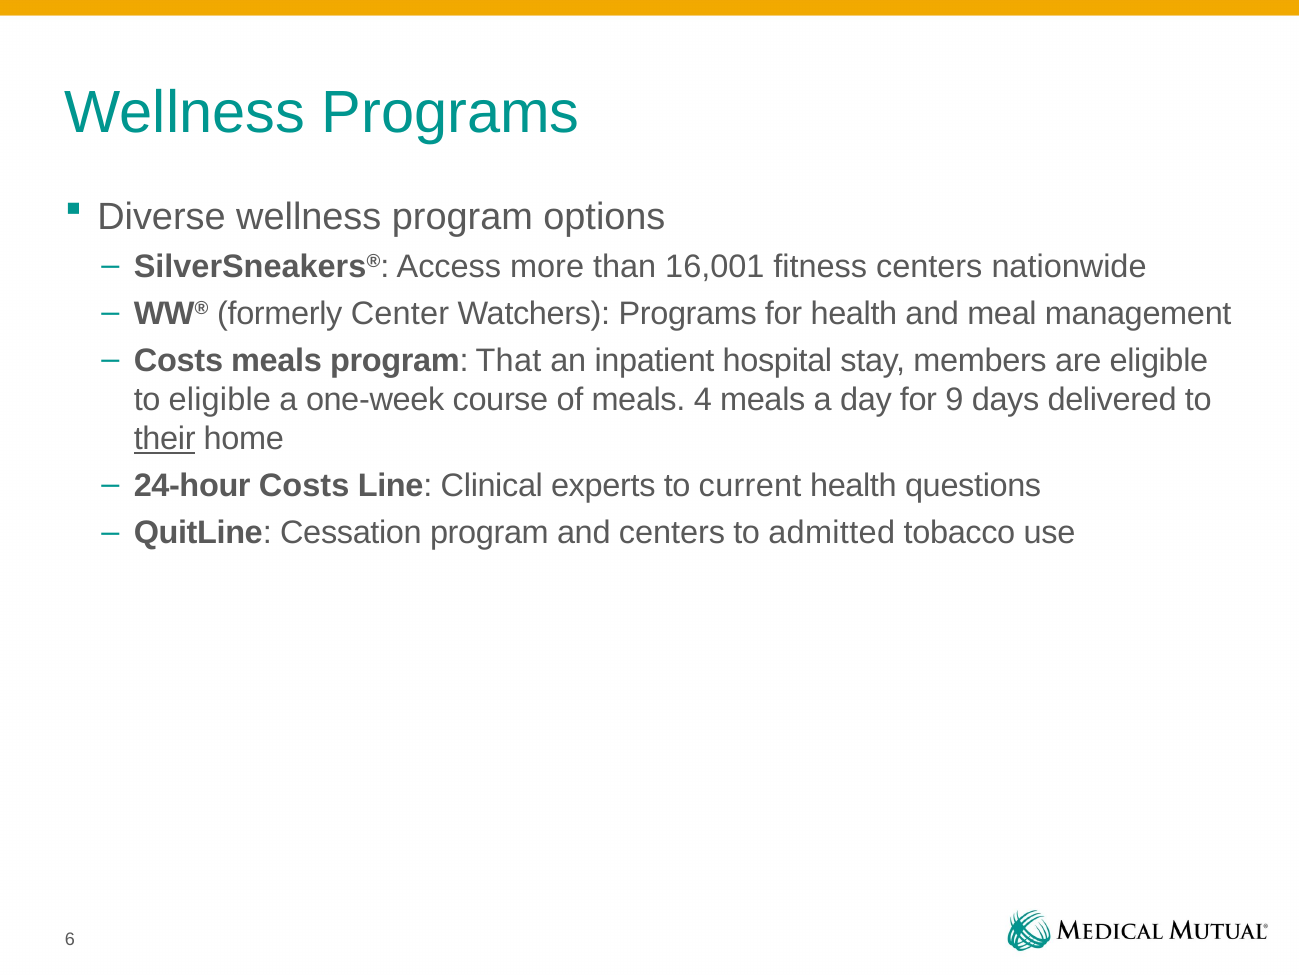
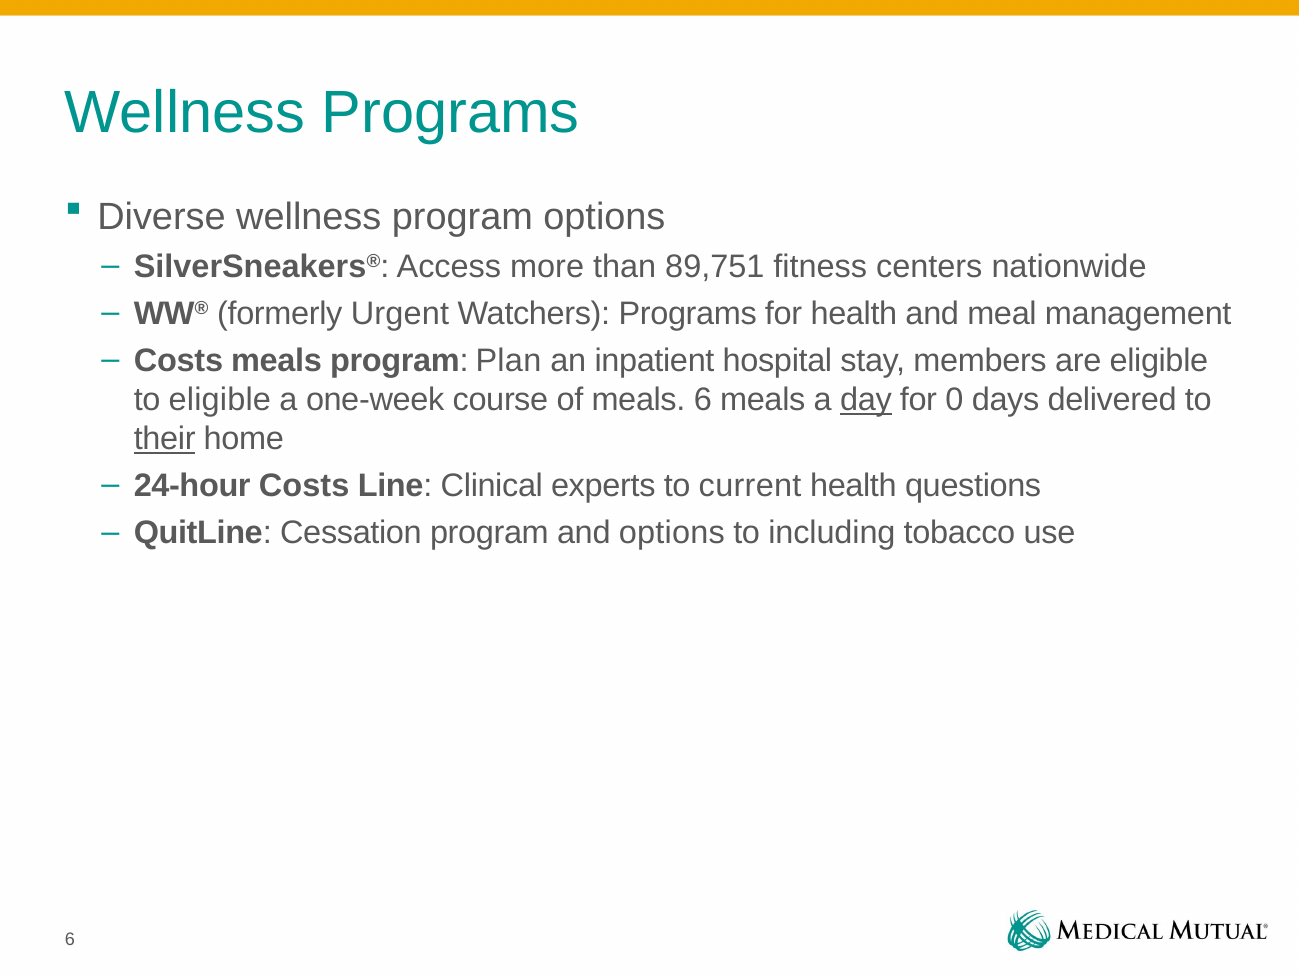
16,001: 16,001 -> 89,751
Center: Center -> Urgent
That: That -> Plan
meals 4: 4 -> 6
day underline: none -> present
9: 9 -> 0
and centers: centers -> options
admitted: admitted -> including
